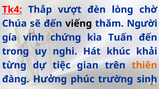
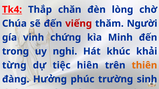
vượt: vượt -> chăn
viếng colour: black -> red
Tuấn: Tuấn -> Minh
gian: gian -> hiên
